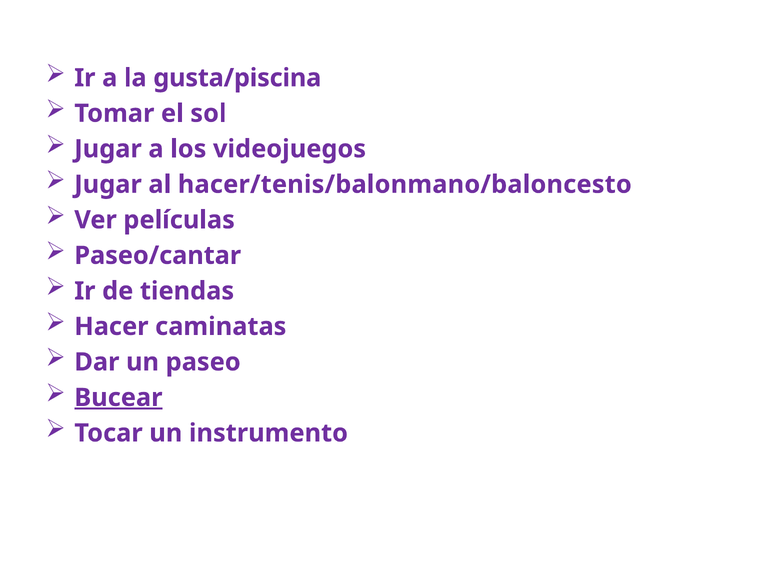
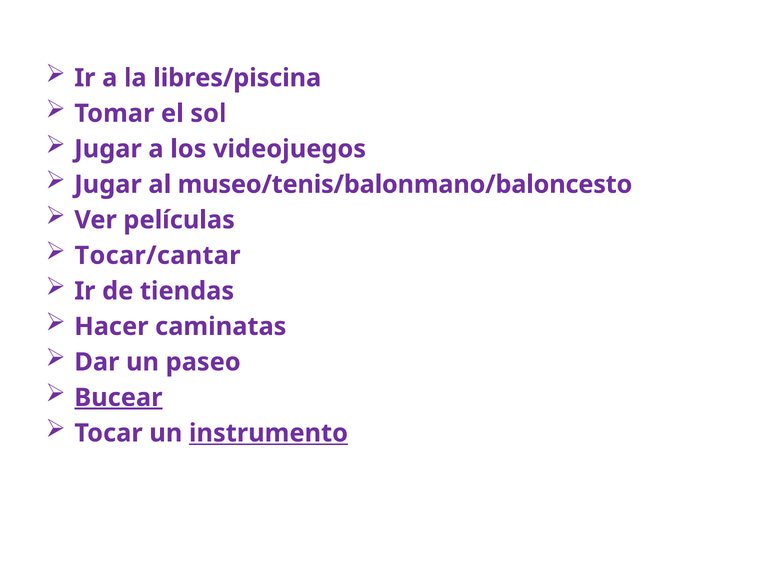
gusta/piscina: gusta/piscina -> libres/piscina
hacer/tenis/balonmano/baloncesto: hacer/tenis/balonmano/baloncesto -> museo/tenis/balonmano/baloncesto
Paseo/cantar: Paseo/cantar -> Tocar/cantar
instrumento underline: none -> present
